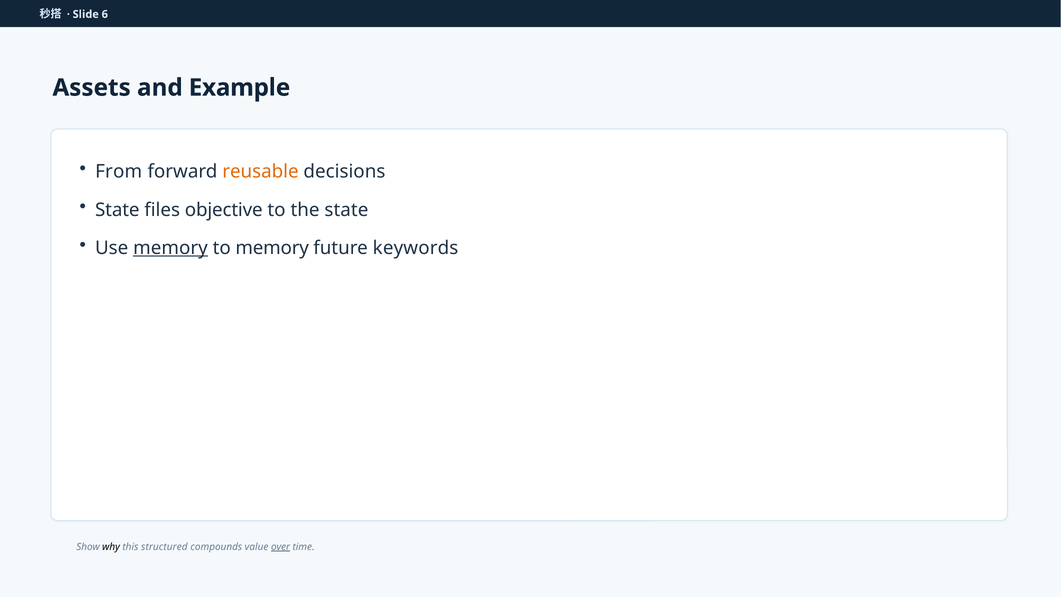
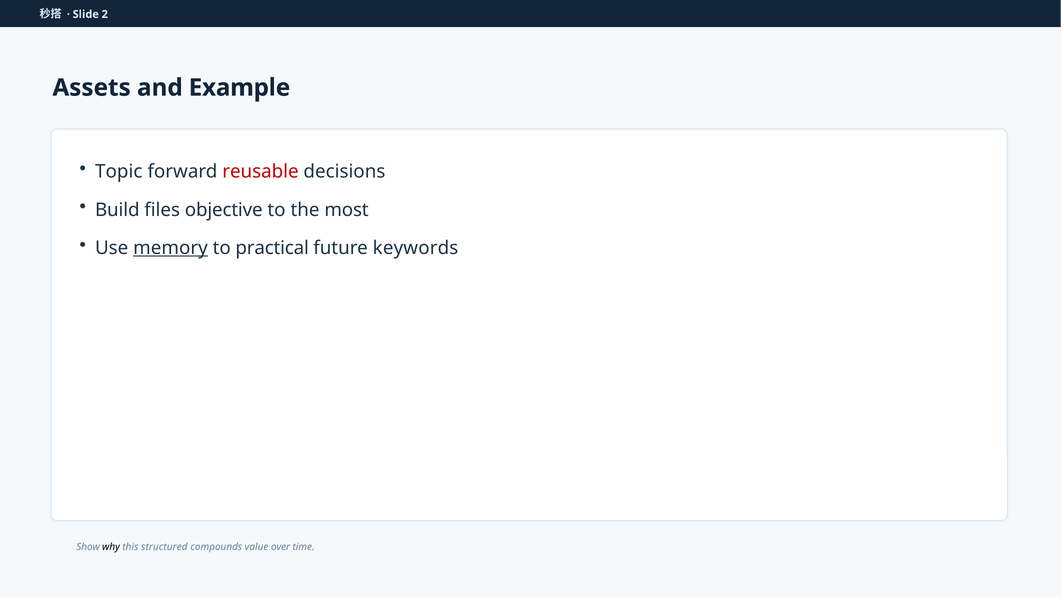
6: 6 -> 2
From: From -> Topic
reusable colour: orange -> red
State at (117, 210): State -> Build
the state: state -> most
to memory: memory -> practical
over underline: present -> none
